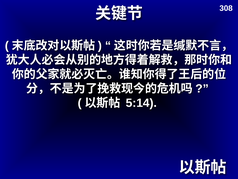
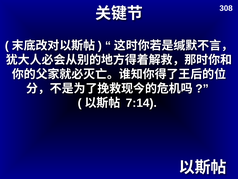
5:14: 5:14 -> 7:14
